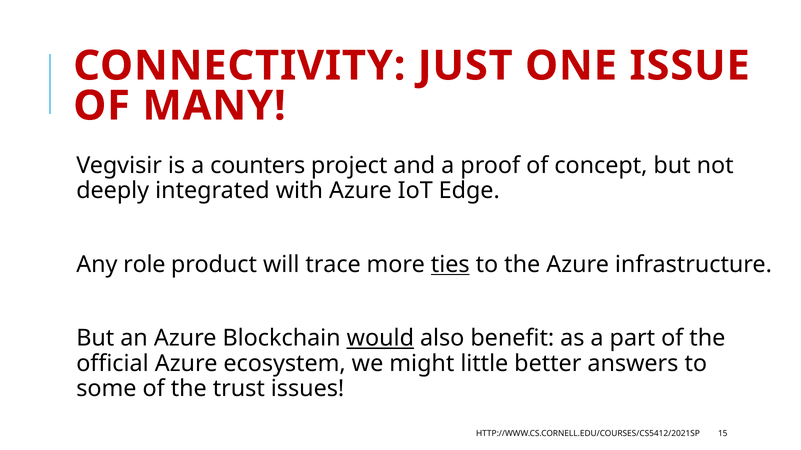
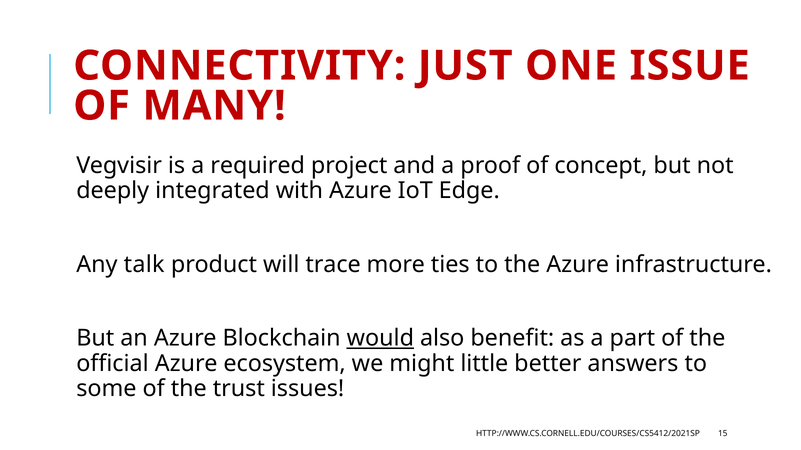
counters: counters -> required
role: role -> talk
ties underline: present -> none
